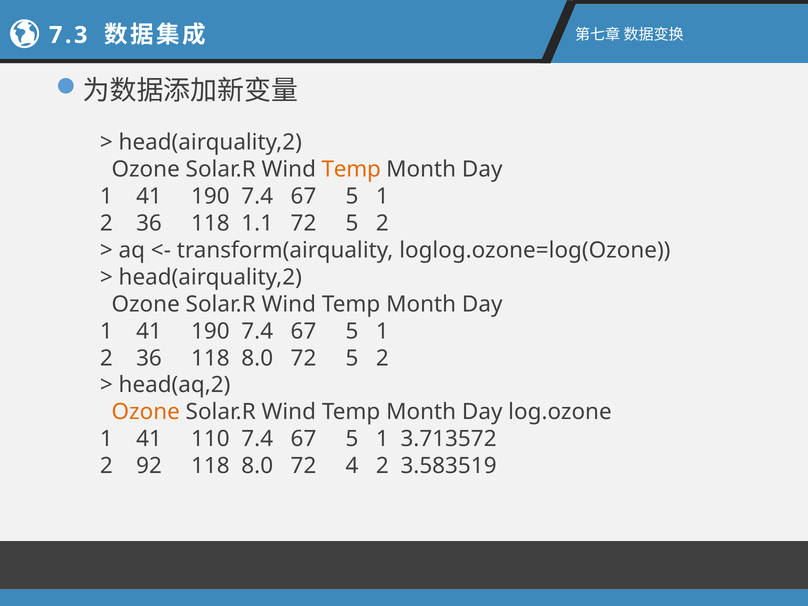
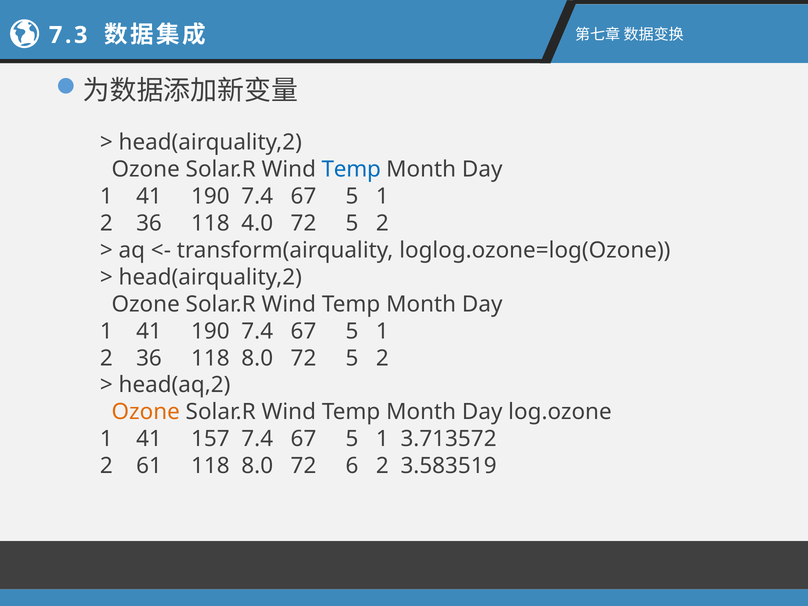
Temp at (351, 170) colour: orange -> blue
1.1: 1.1 -> 4.0
110: 110 -> 157
92: 92 -> 61
4: 4 -> 6
